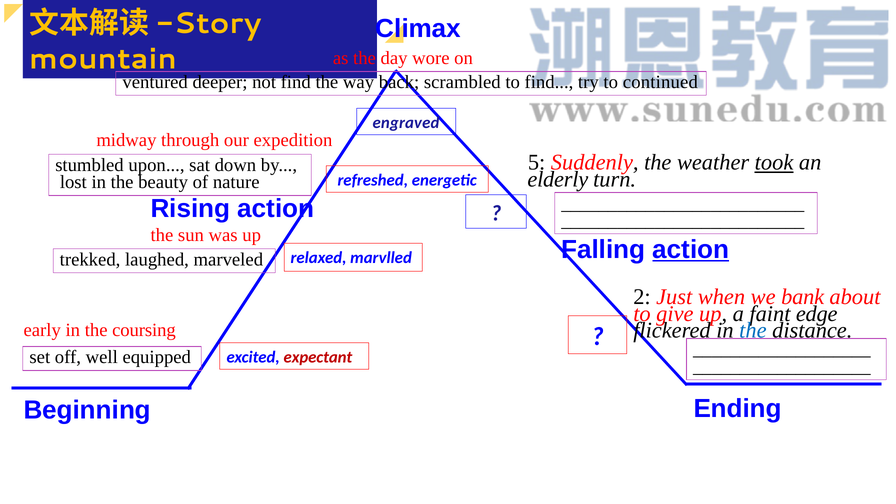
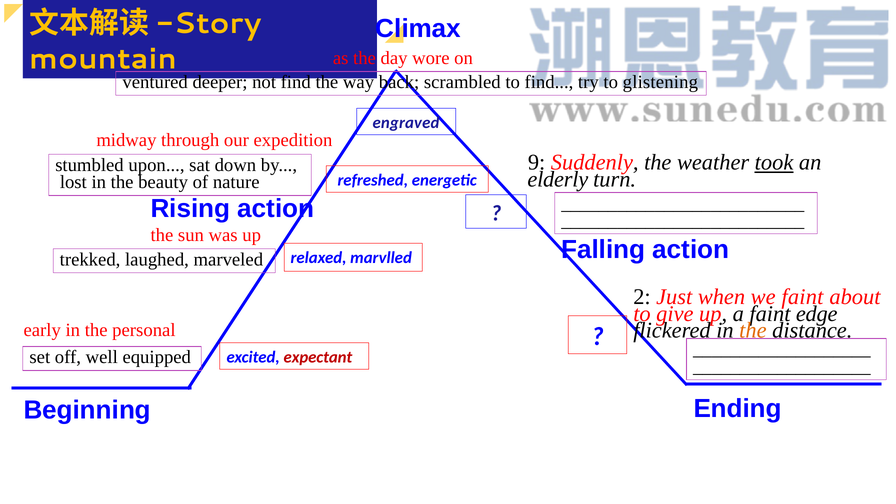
continued: continued -> glistening
5: 5 -> 9
action at (691, 250) underline: present -> none
we bank: bank -> faint
the at (753, 331) colour: blue -> orange
coursing: coursing -> personal
